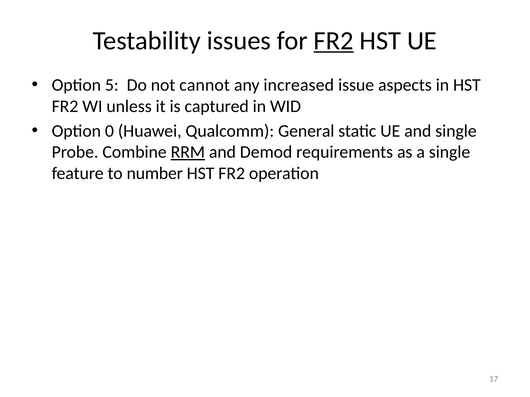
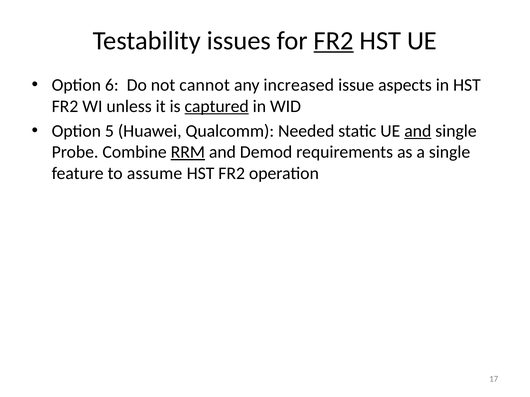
5: 5 -> 6
captured underline: none -> present
0: 0 -> 5
General: General -> Needed
and at (418, 131) underline: none -> present
number: number -> assume
